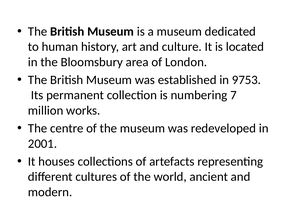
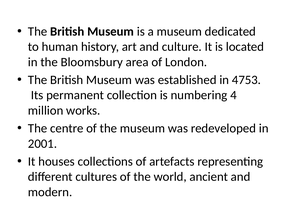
9753: 9753 -> 4753
7: 7 -> 4
